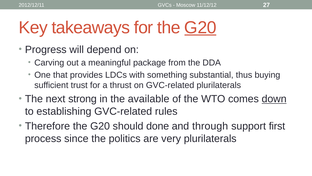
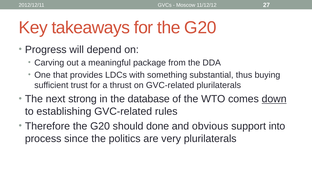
G20 at (200, 28) underline: present -> none
available: available -> database
through: through -> obvious
first: first -> into
